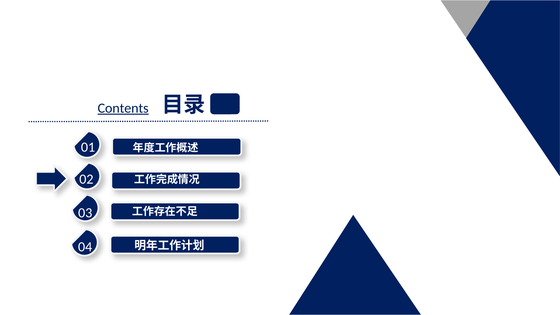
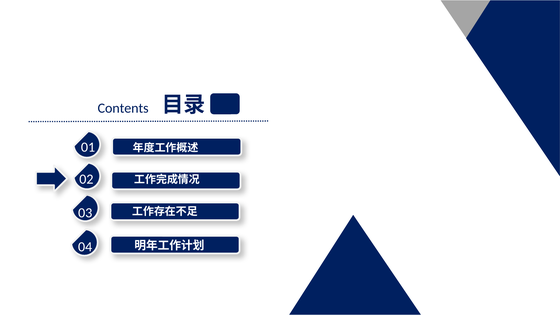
Contents underline: present -> none
